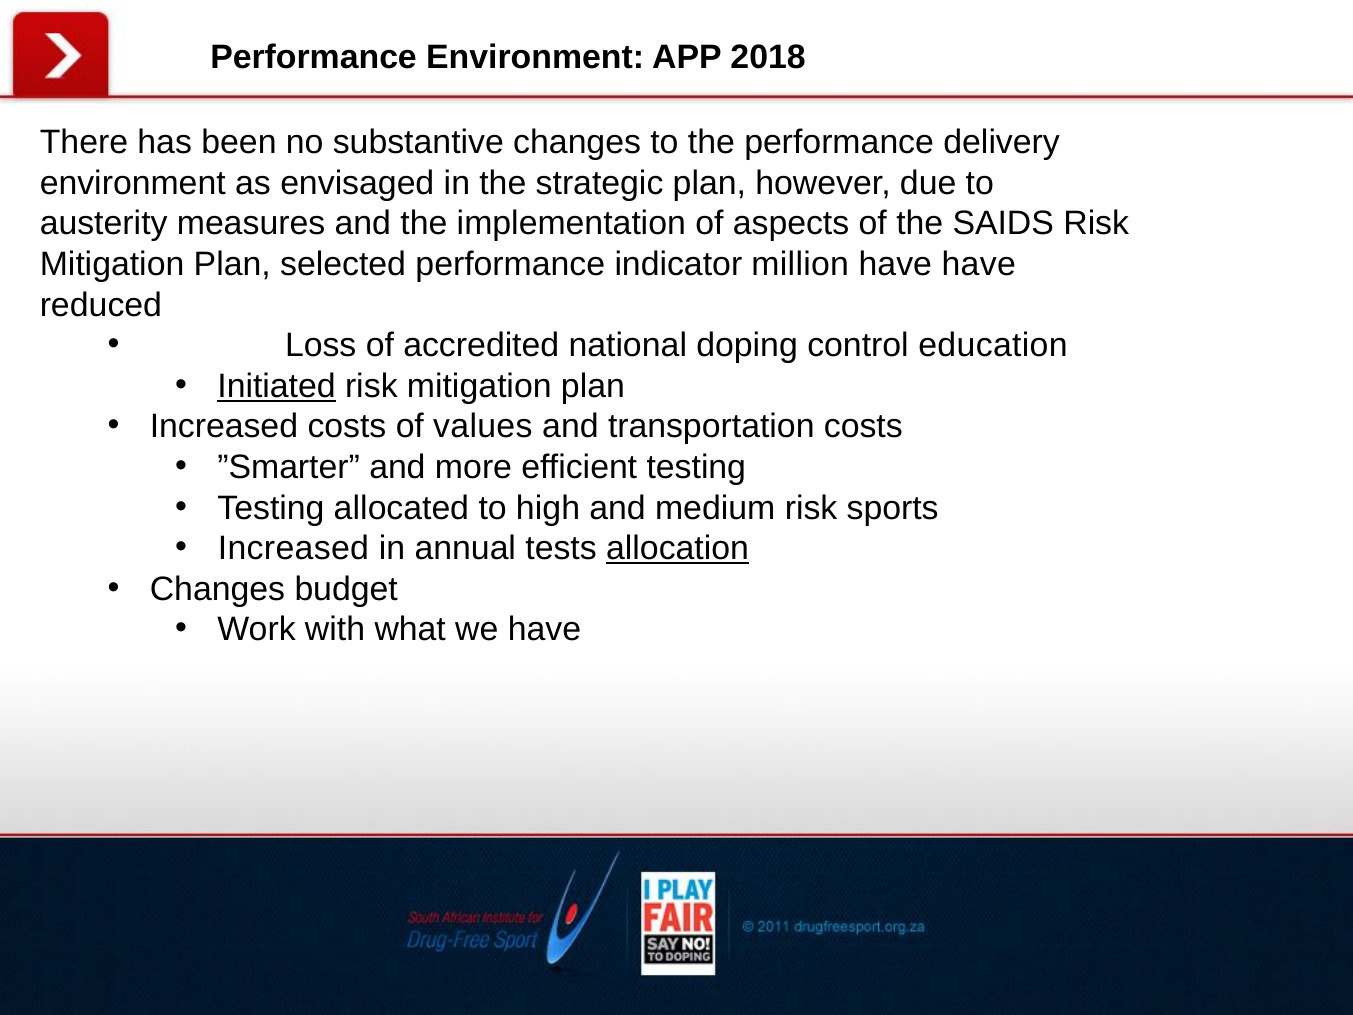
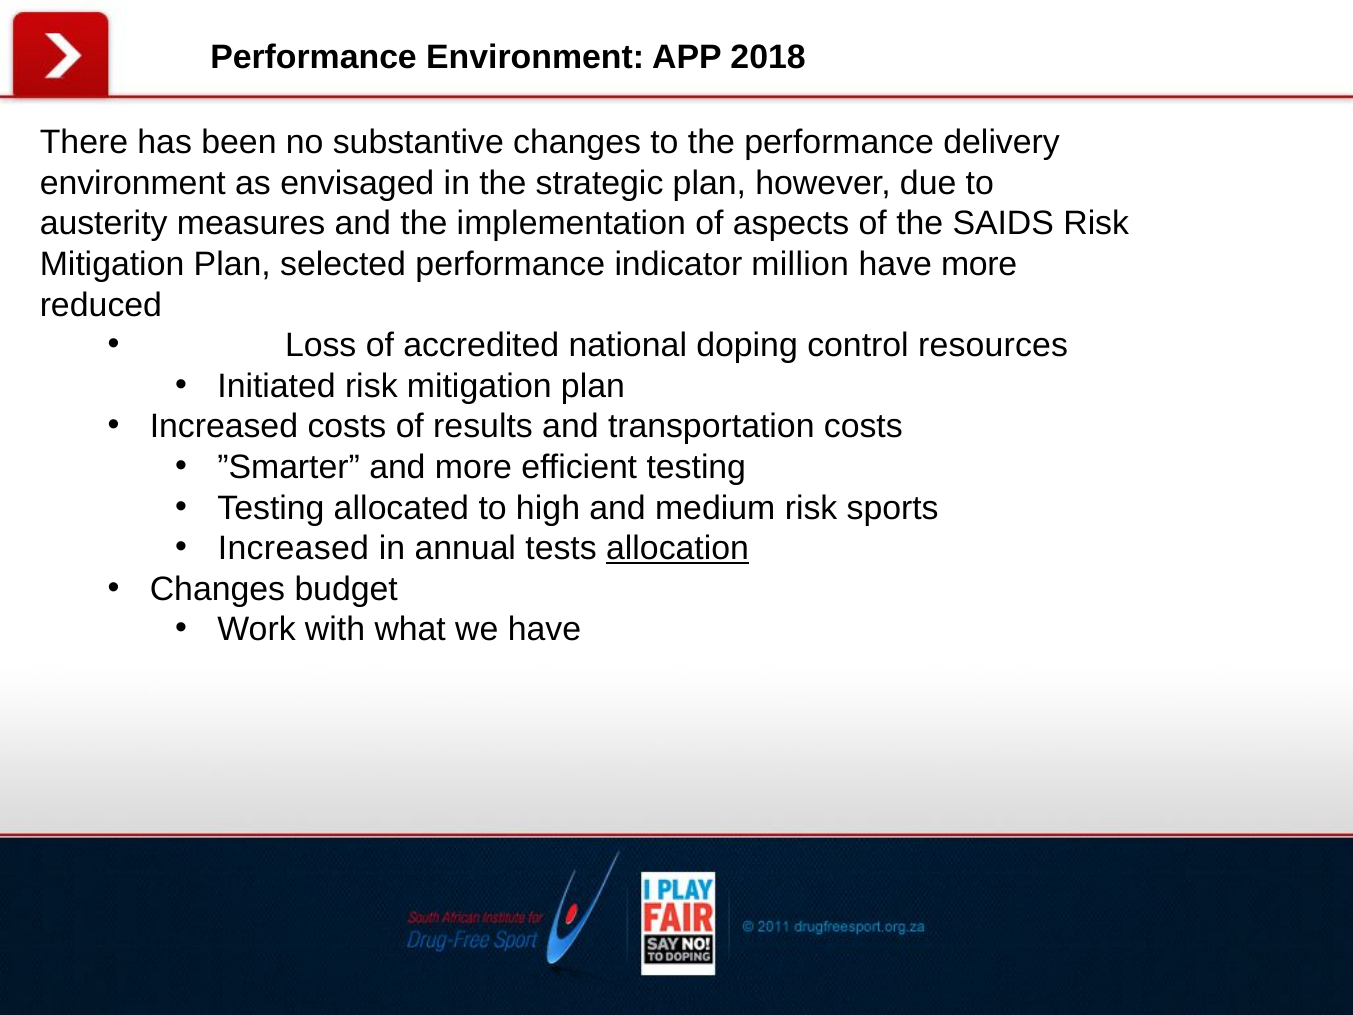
have have: have -> more
education: education -> resources
Initiated underline: present -> none
values: values -> results
